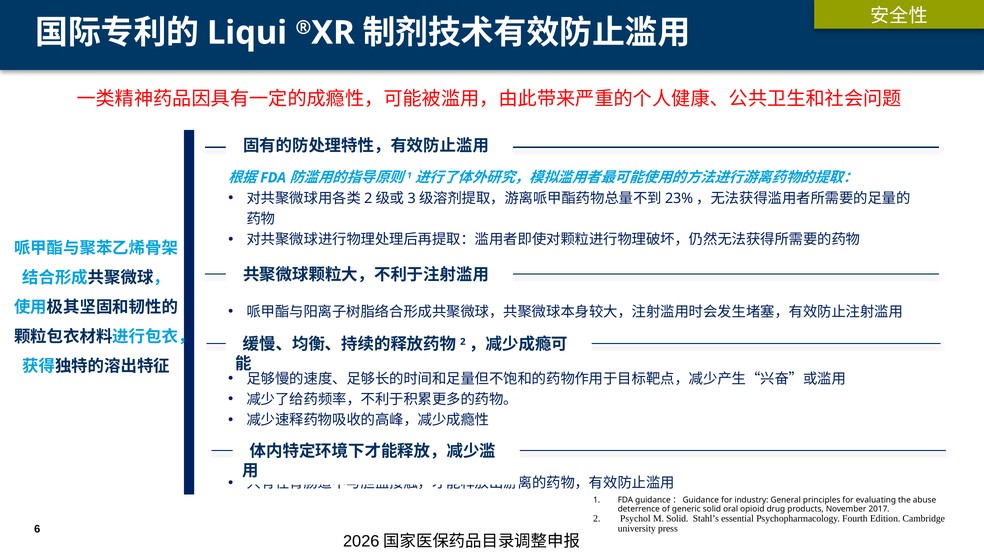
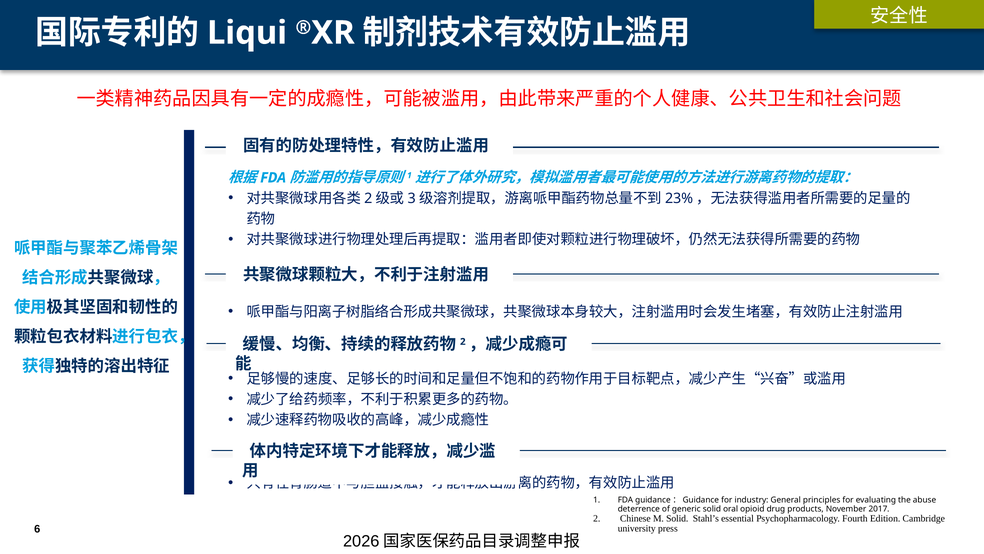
Psychol: Psychol -> Chinese
